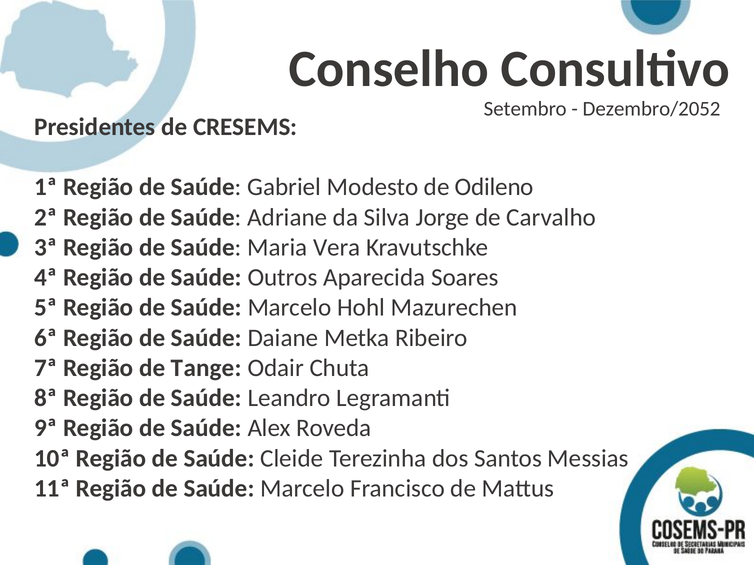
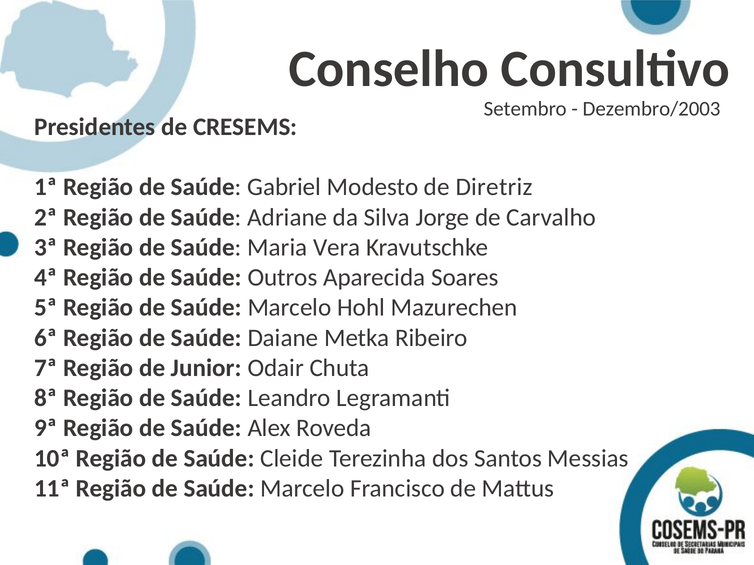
Dezembro/2052: Dezembro/2052 -> Dezembro/2003
Odileno: Odileno -> Diretriz
Tange: Tange -> Junior
